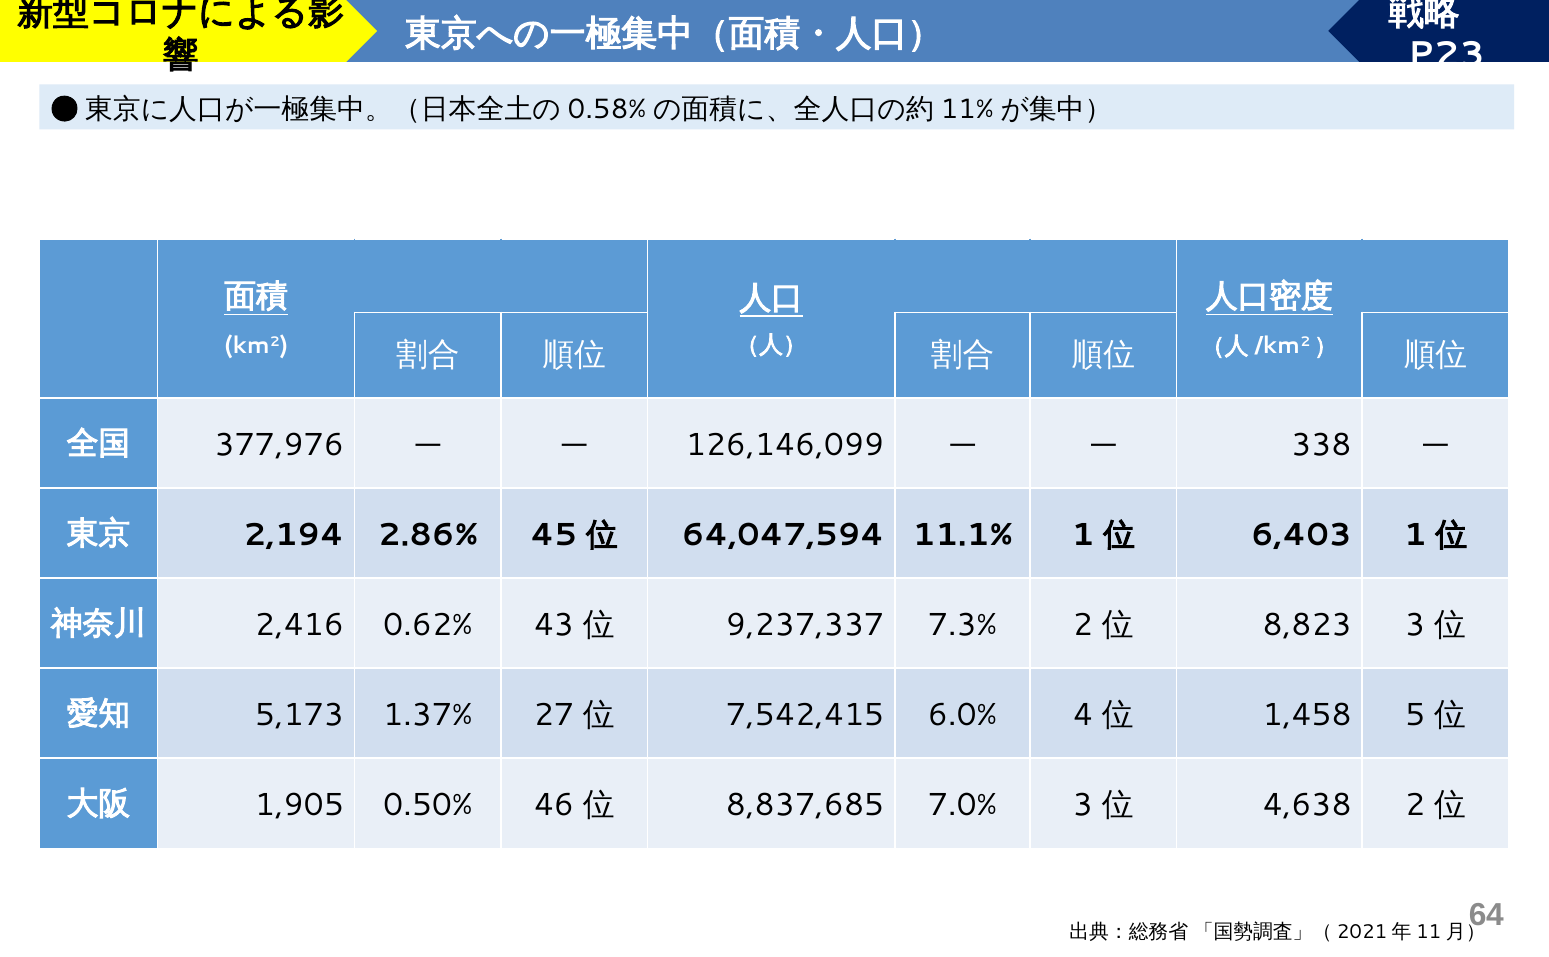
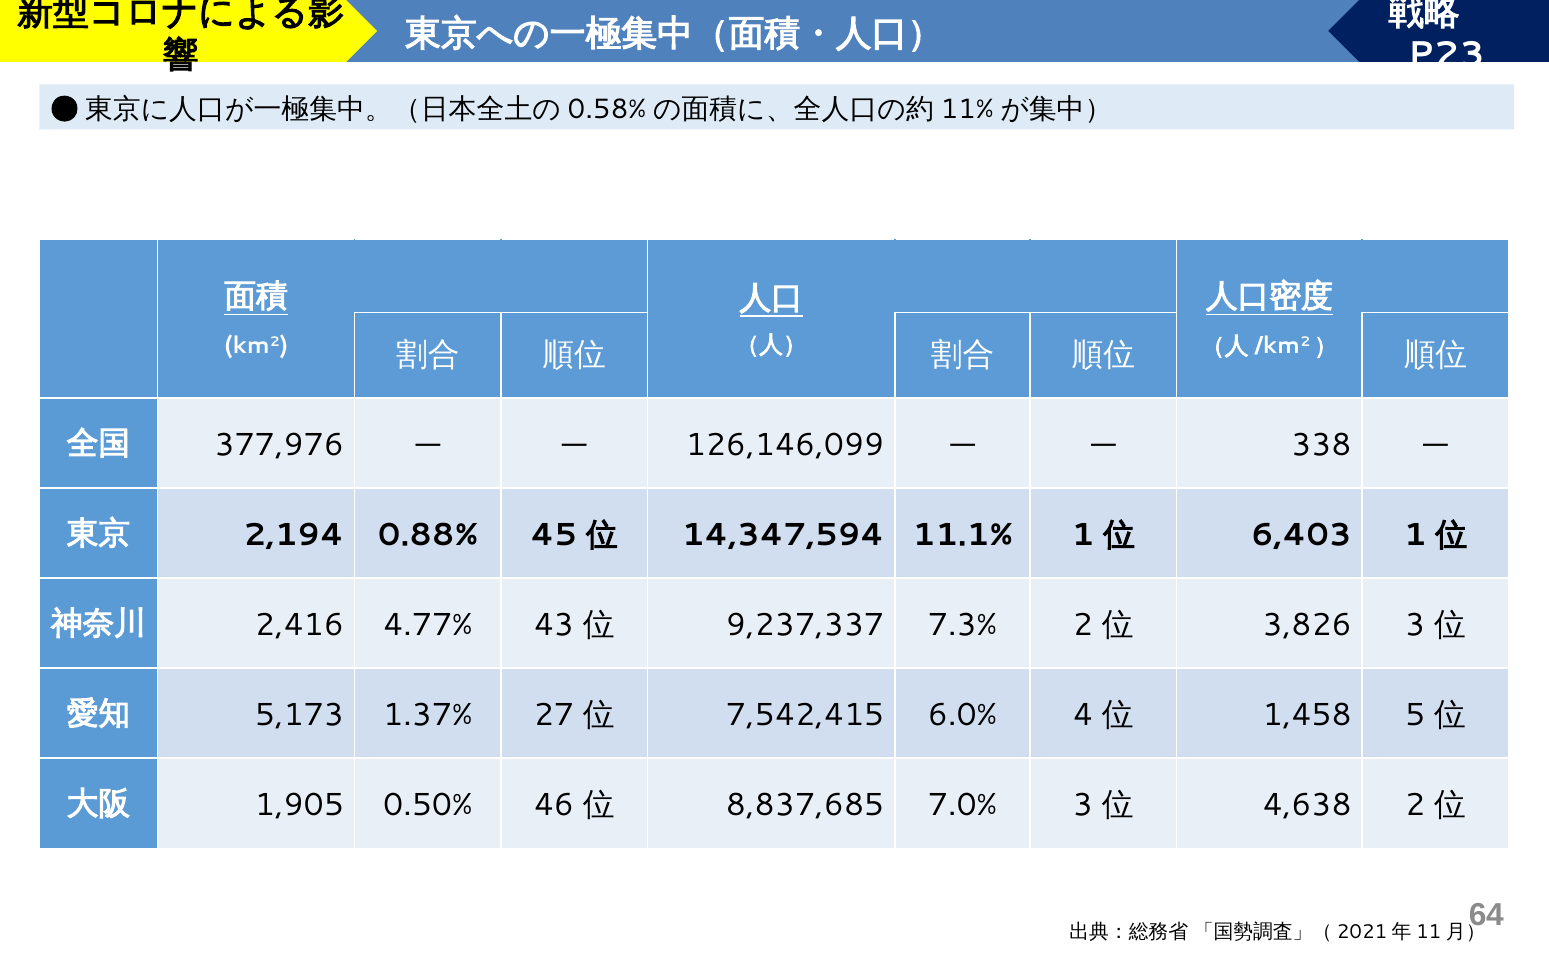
2.86%: 2.86% -> 0.88%
64,047,594: 64,047,594 -> 14,347,594
0.62%: 0.62% -> 4.77%
8,823: 8,823 -> 3,826
